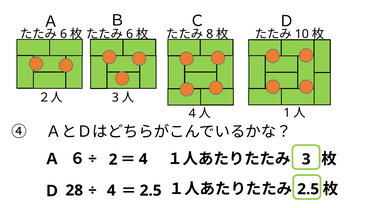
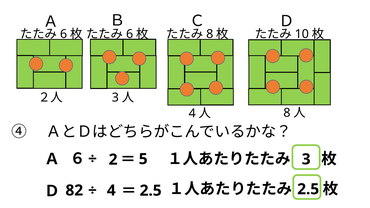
1 at (287, 113): 1 -> 8
4 at (143, 159): 4 -> 5
28: 28 -> 82
